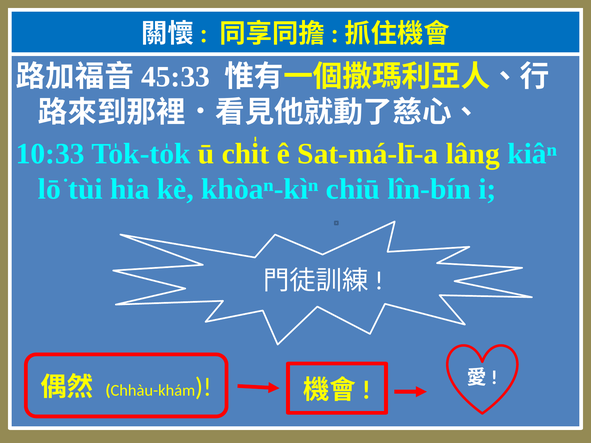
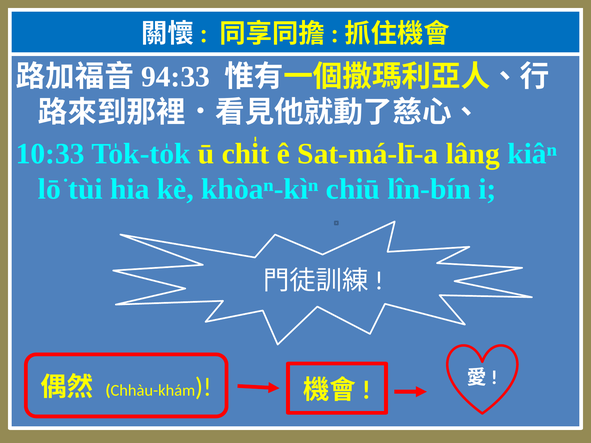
45:33: 45:33 -> 94:33
